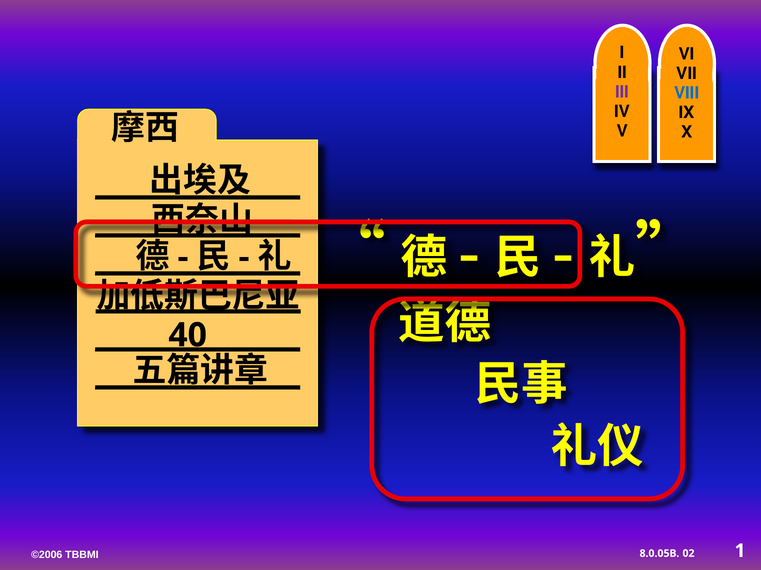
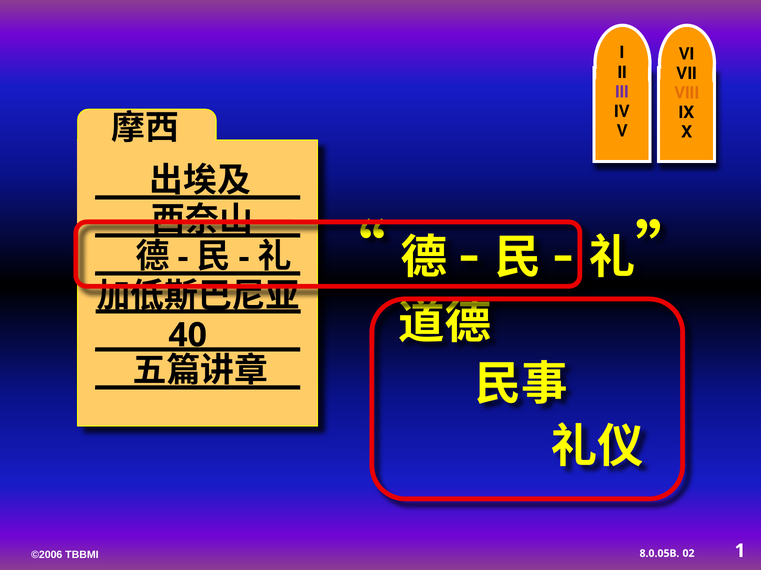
VIII colour: blue -> orange
